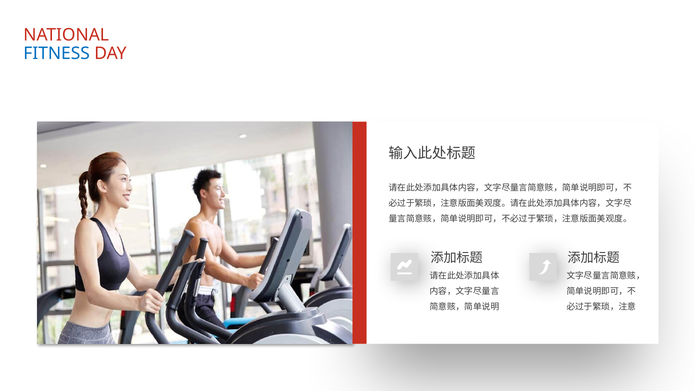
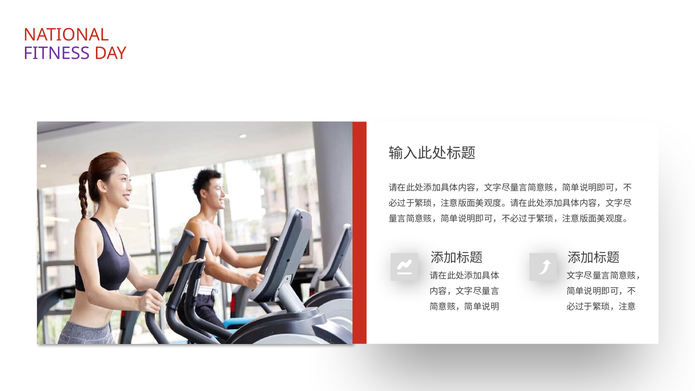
FITNESS colour: blue -> purple
